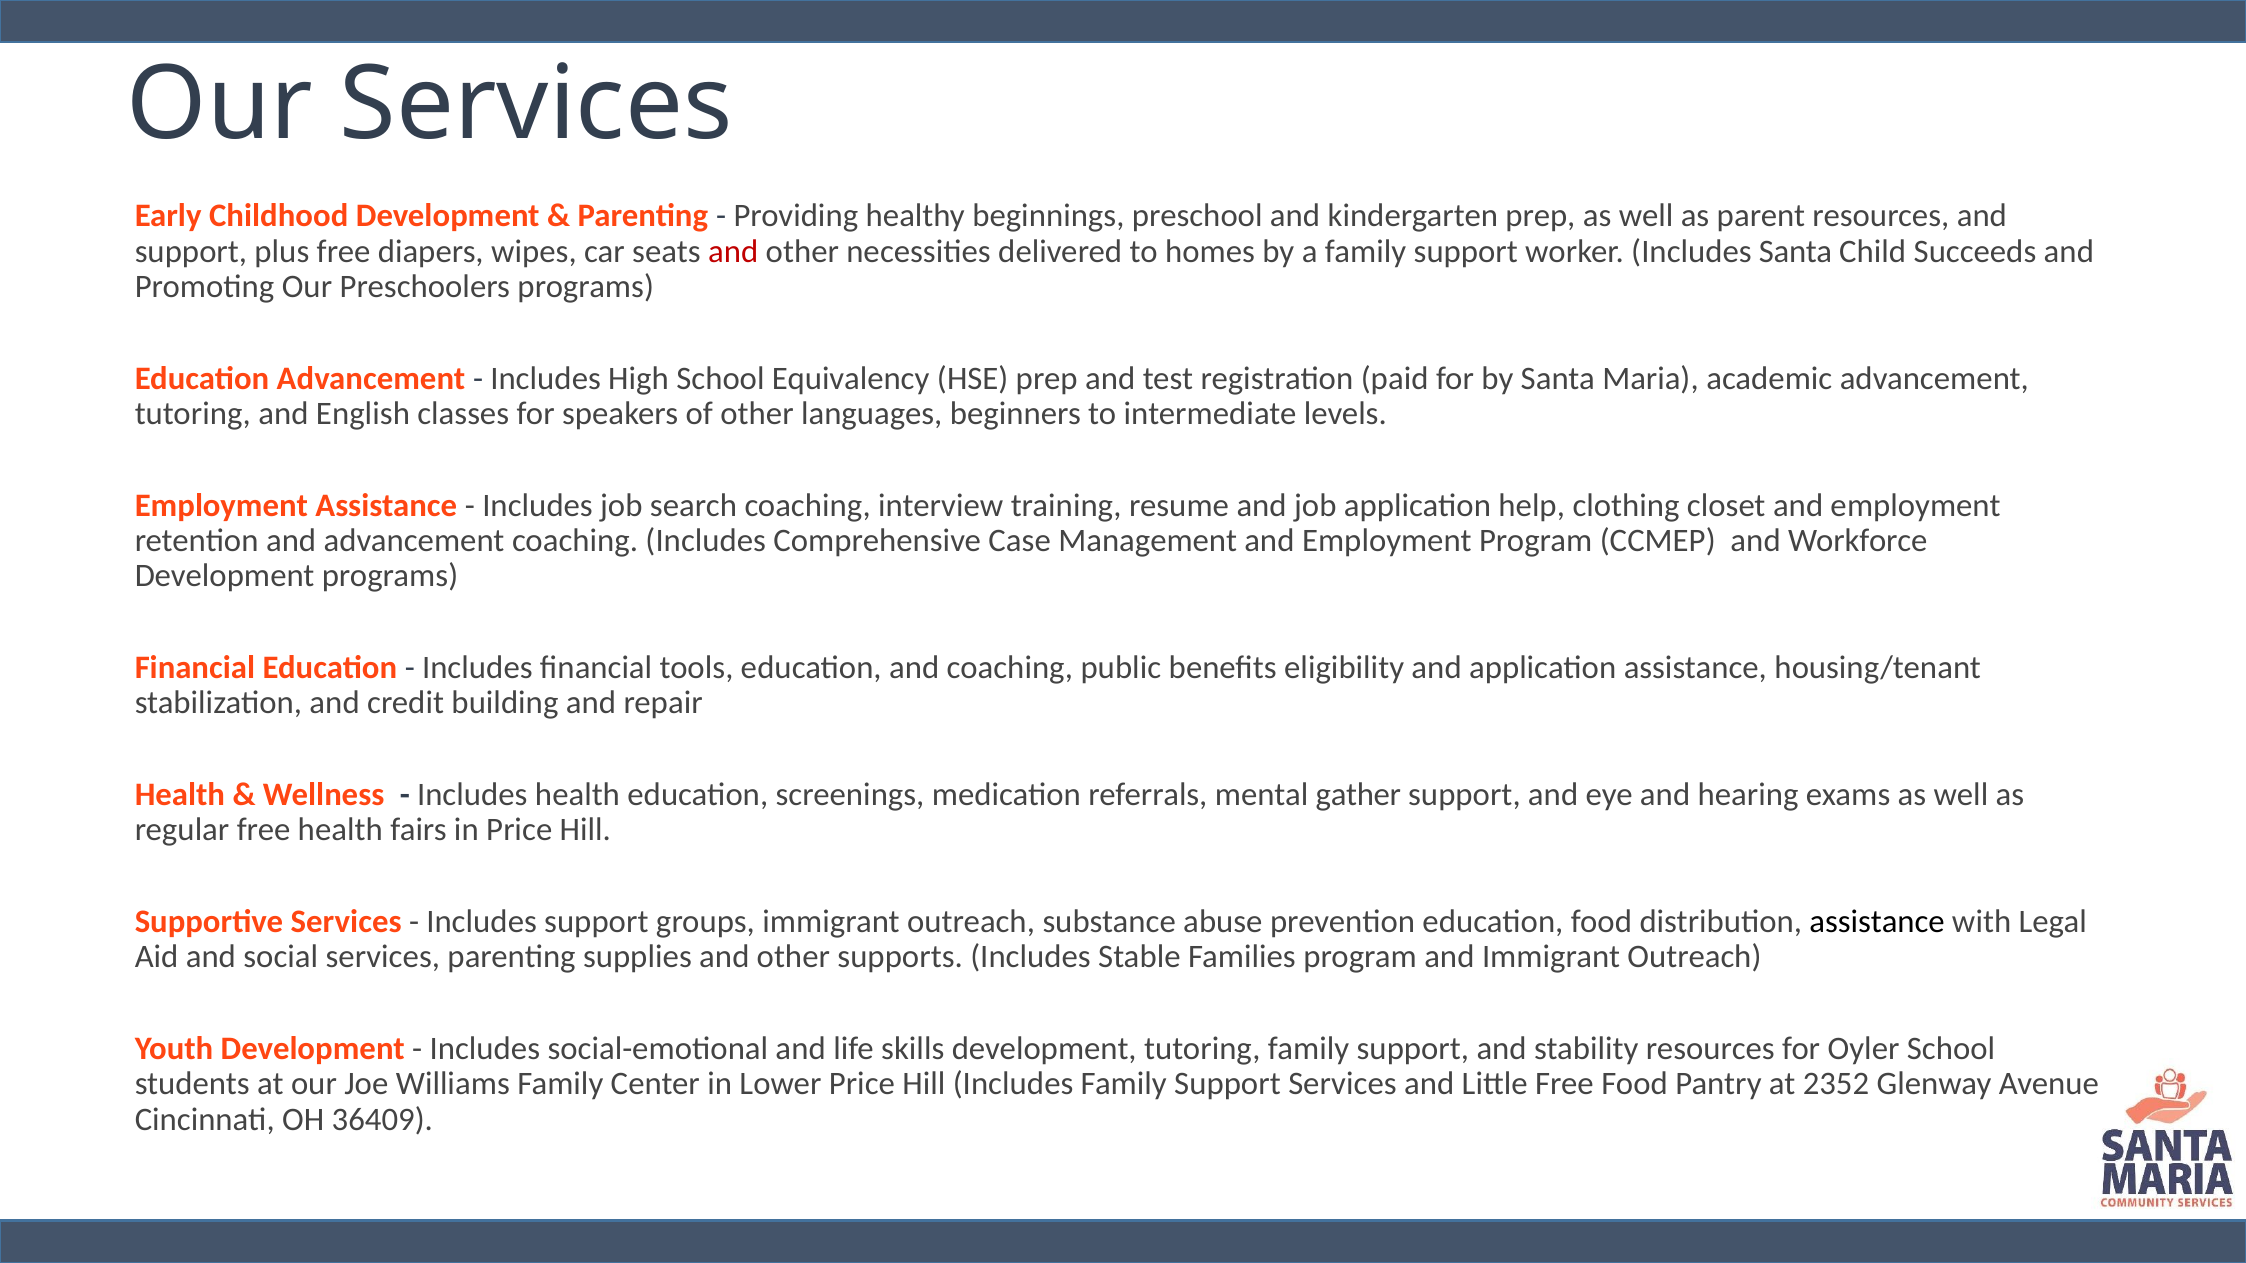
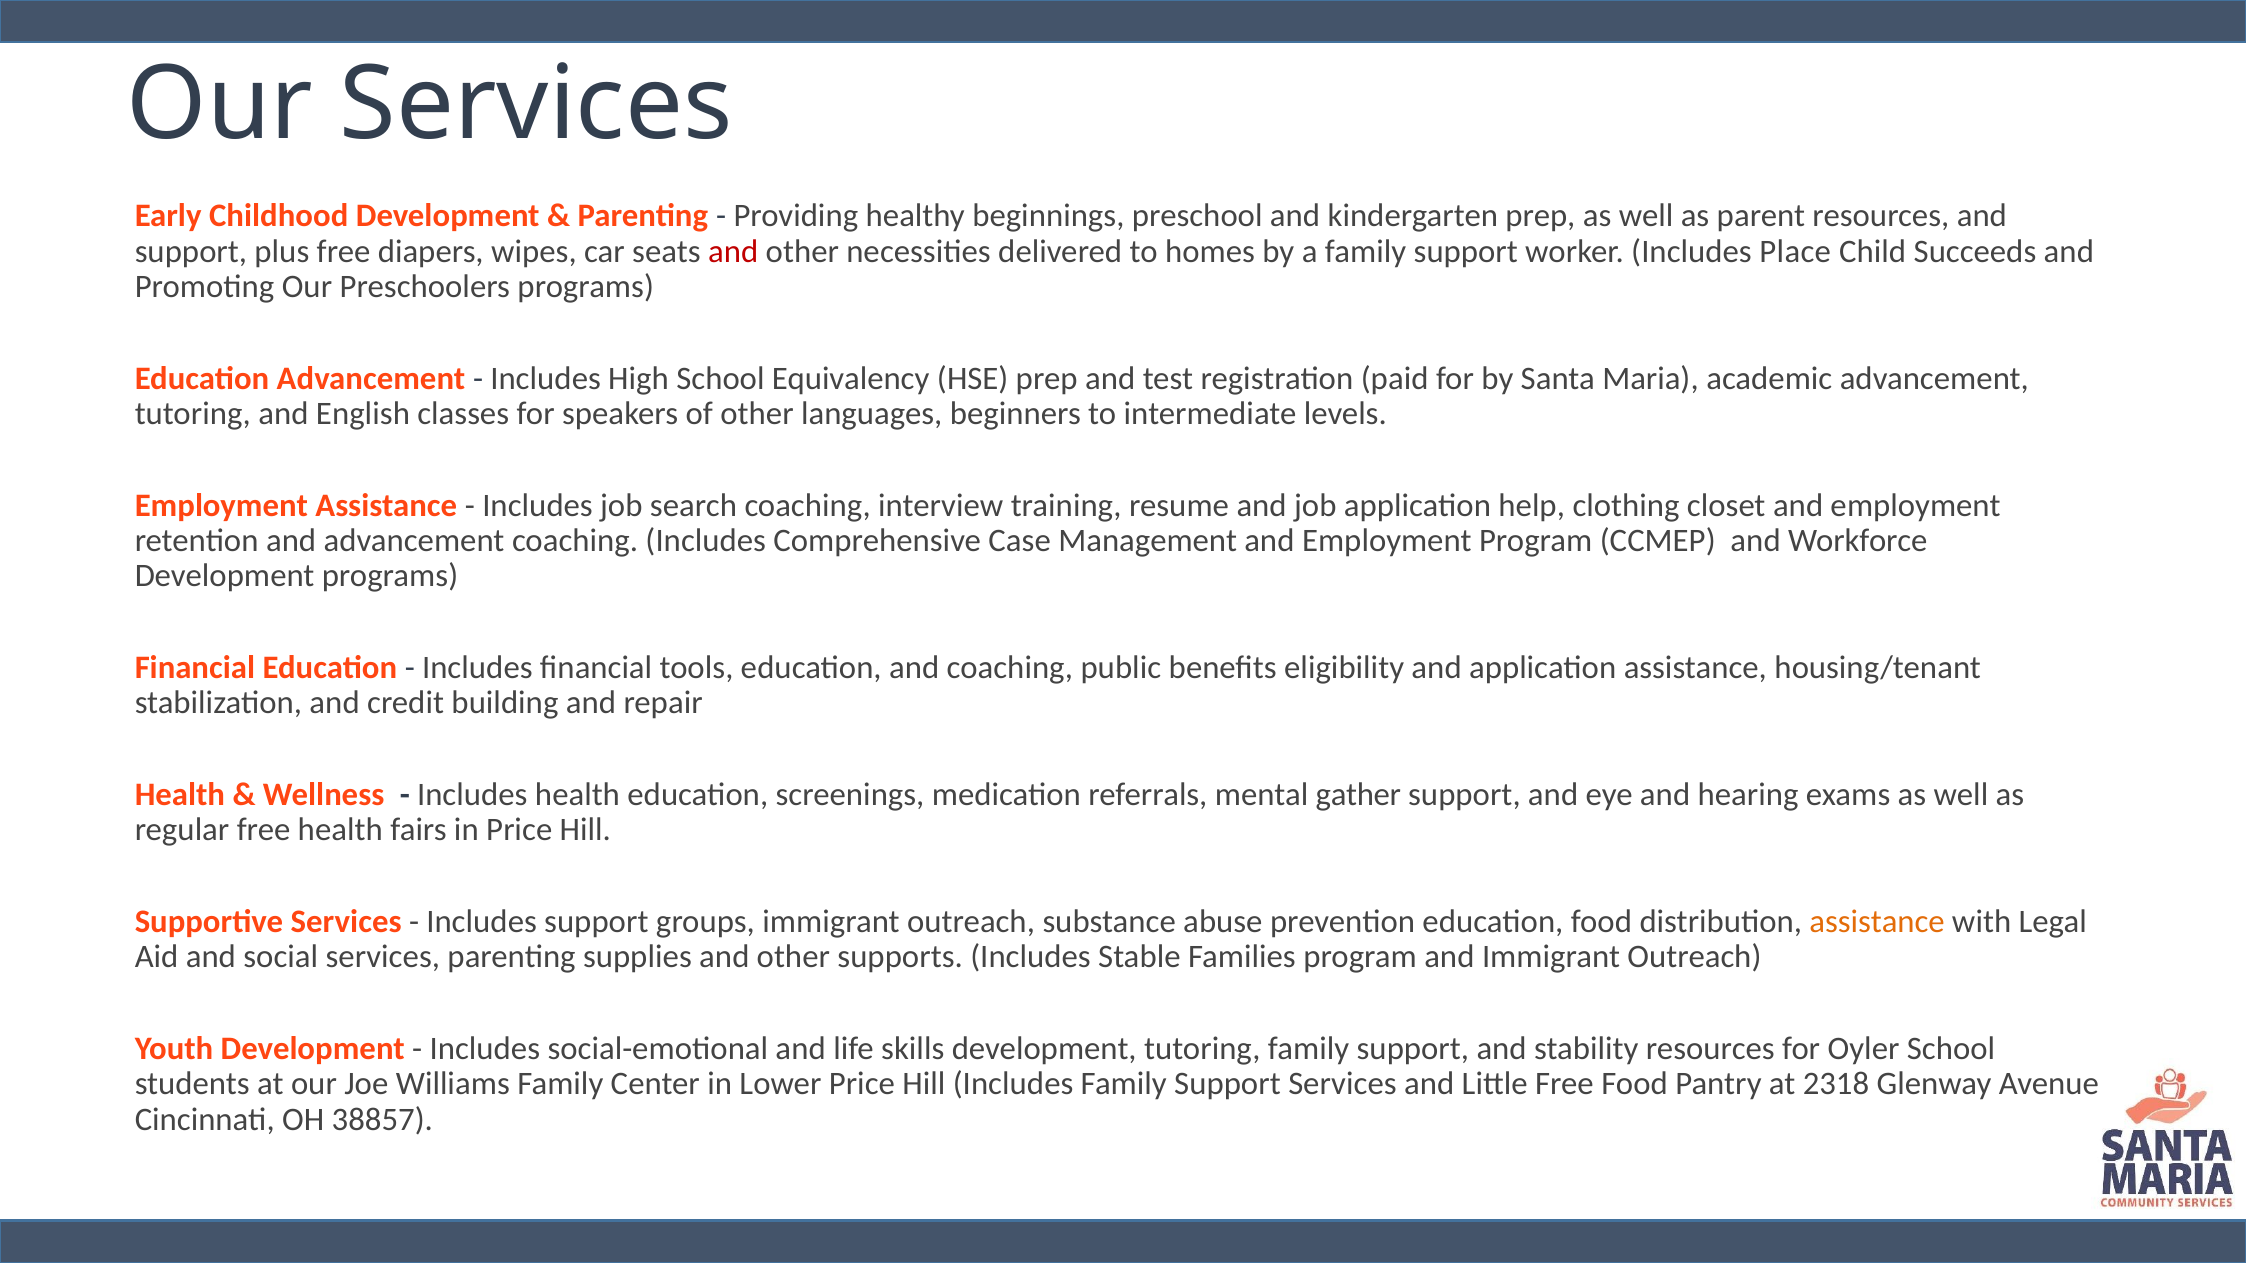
Includes Santa: Santa -> Place
assistance at (1877, 922) colour: black -> orange
2352: 2352 -> 2318
36409: 36409 -> 38857
